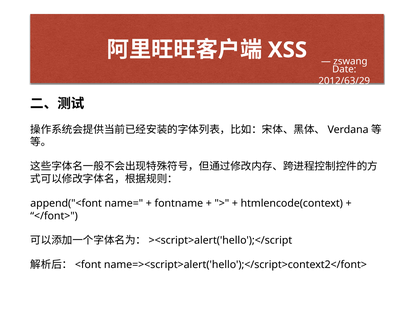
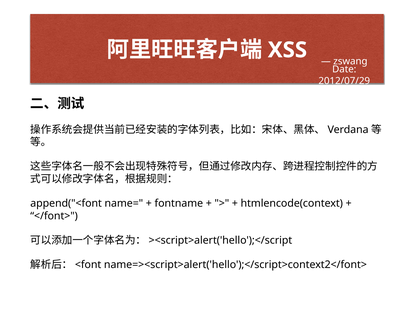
2012/63/29: 2012/63/29 -> 2012/07/29
